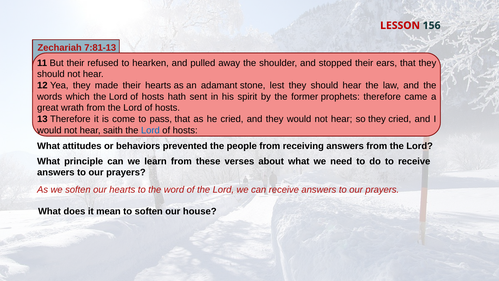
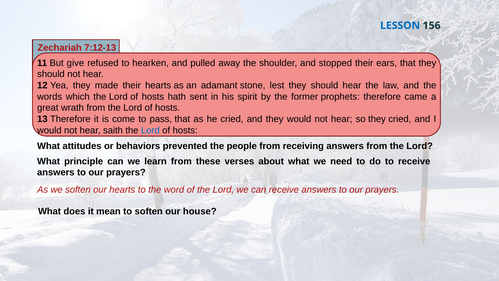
LESSON colour: red -> blue
7:81-13: 7:81-13 -> 7:12-13
But their: their -> give
